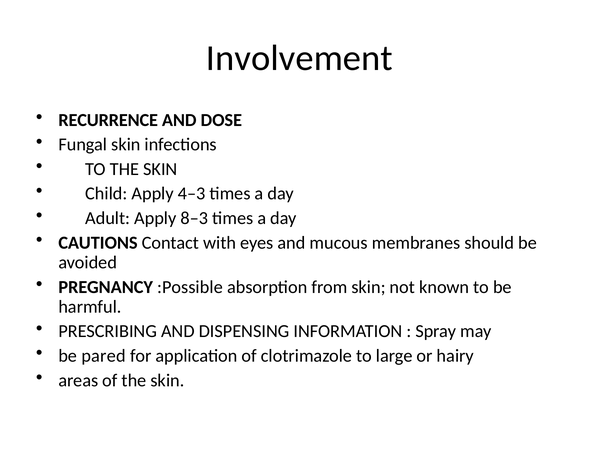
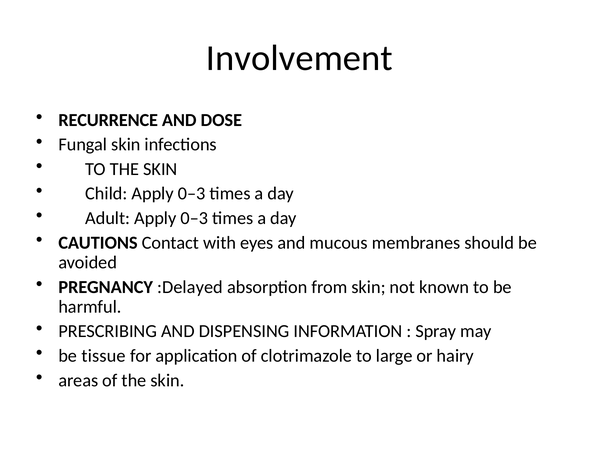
4–3 at (192, 194): 4–3 -> 0–3
8–3 at (194, 218): 8–3 -> 0–3
:Possible: :Possible -> :Delayed
pared: pared -> tissue
